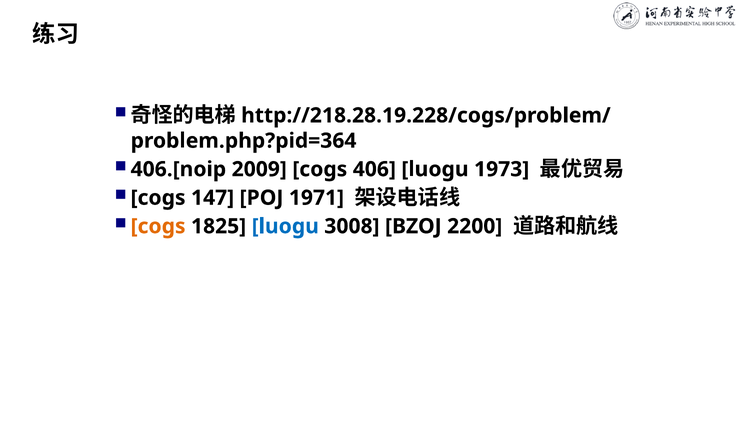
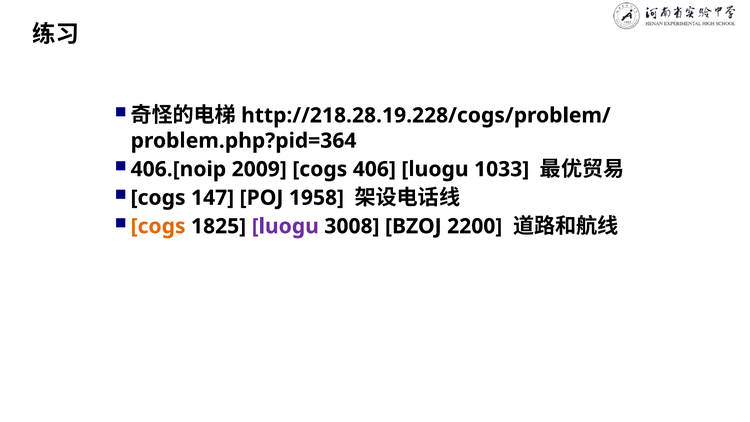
1973: 1973 -> 1033
1971: 1971 -> 1958
luogu at (285, 226) colour: blue -> purple
